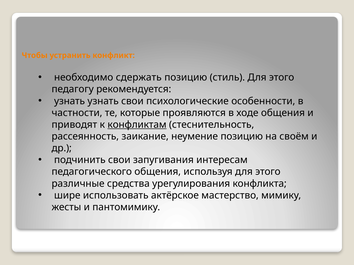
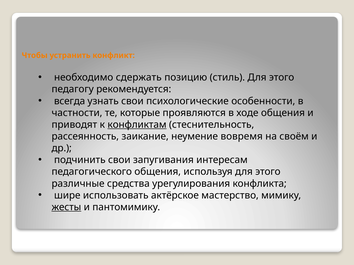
узнать at (70, 101): узнать -> всегда
неумение позицию: позицию -> вовремя
жесты underline: none -> present
